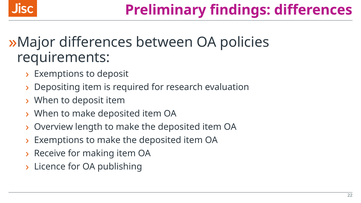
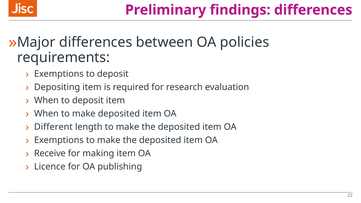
Overview: Overview -> Different
